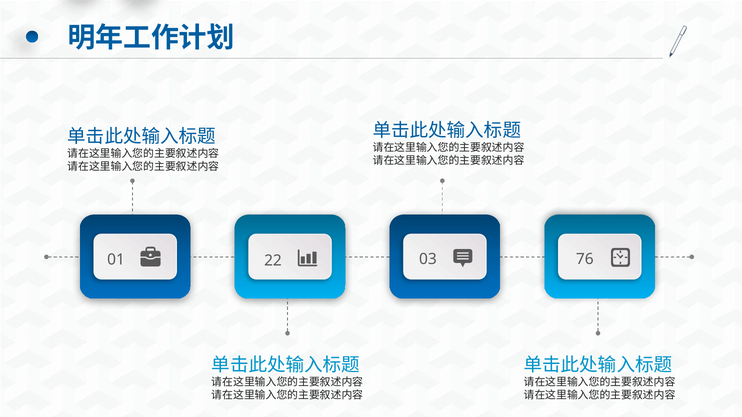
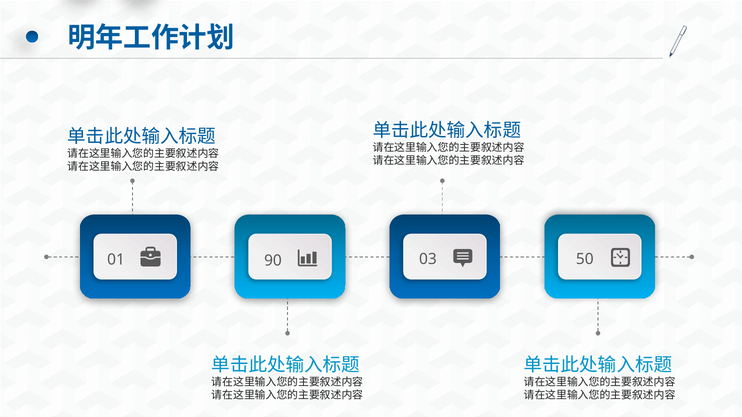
22: 22 -> 90
76: 76 -> 50
